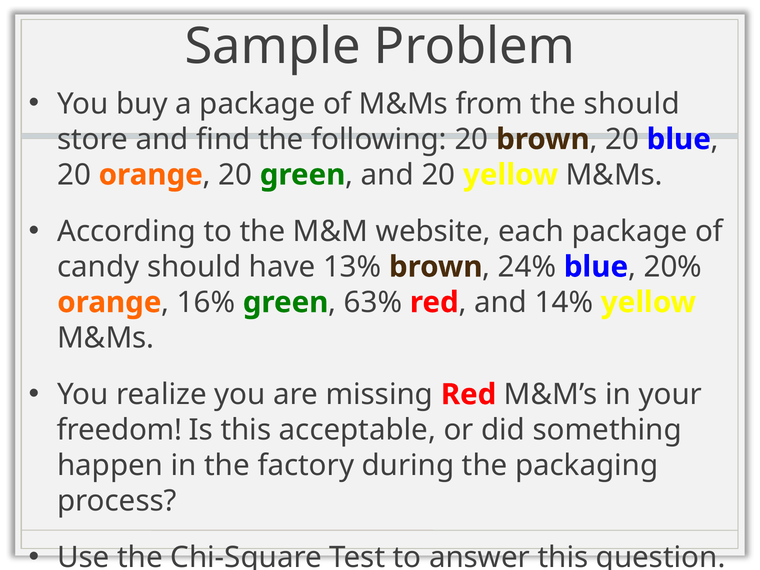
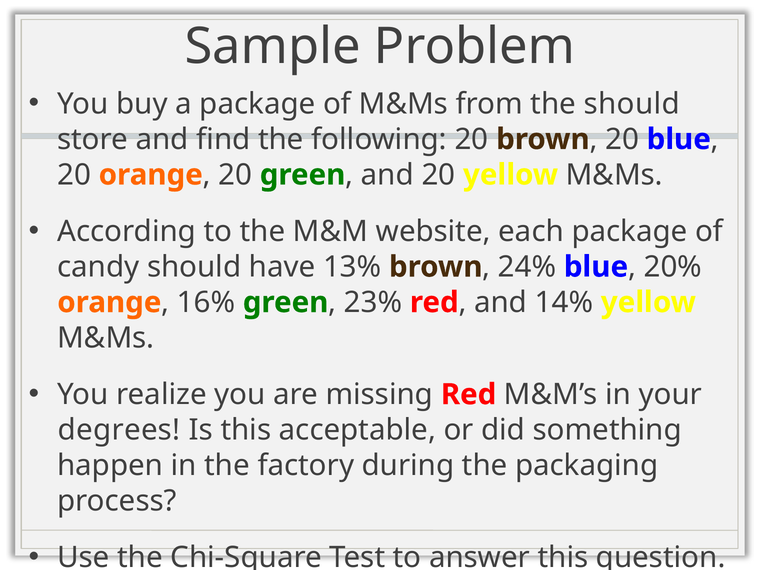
63%: 63% -> 23%
freedom: freedom -> degrees
